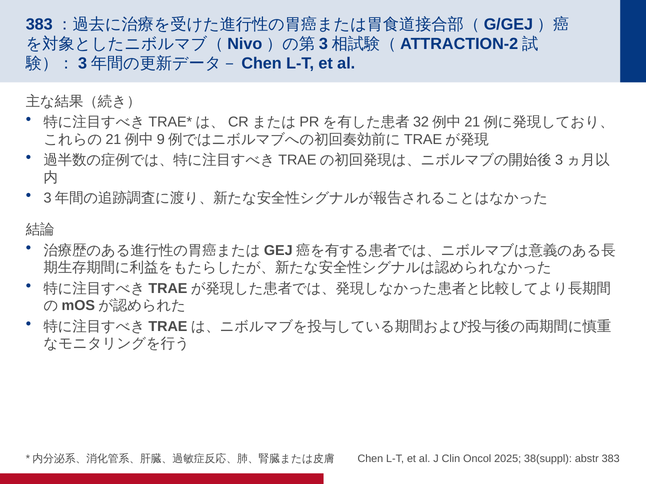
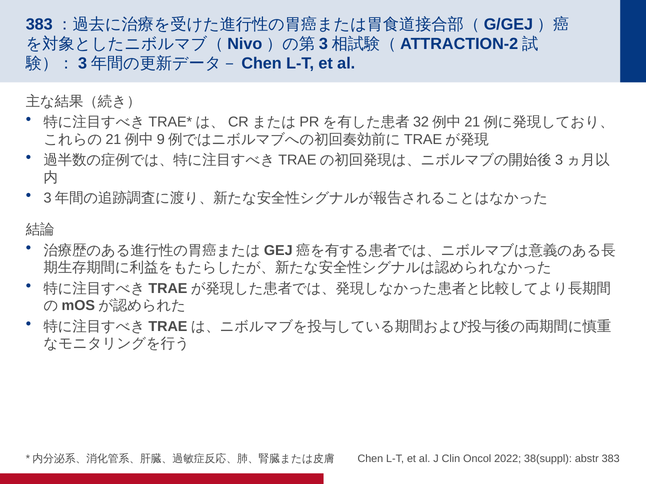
2025: 2025 -> 2022
